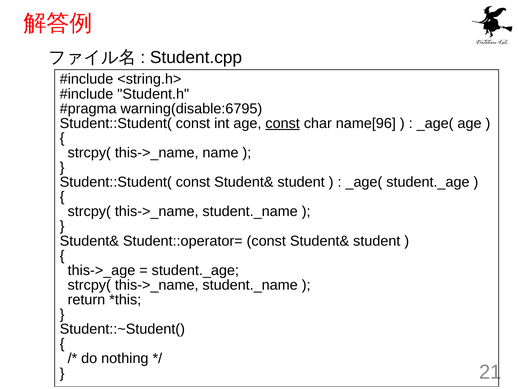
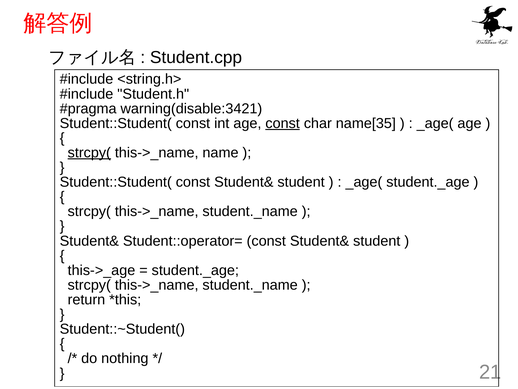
warning(disable:6795: warning(disable:6795 -> warning(disable:3421
name[96: name[96 -> name[35
strcpy( at (89, 153) underline: none -> present
